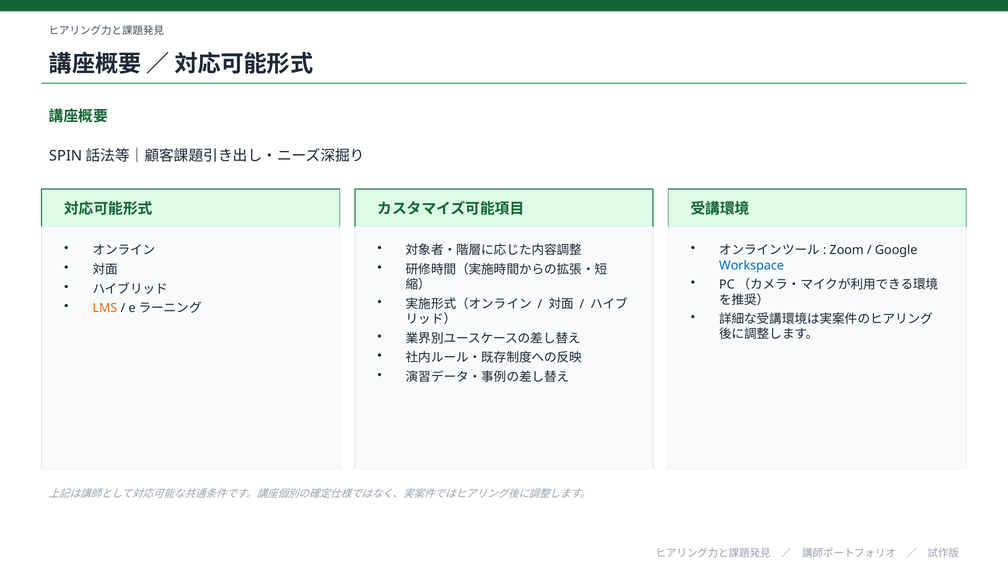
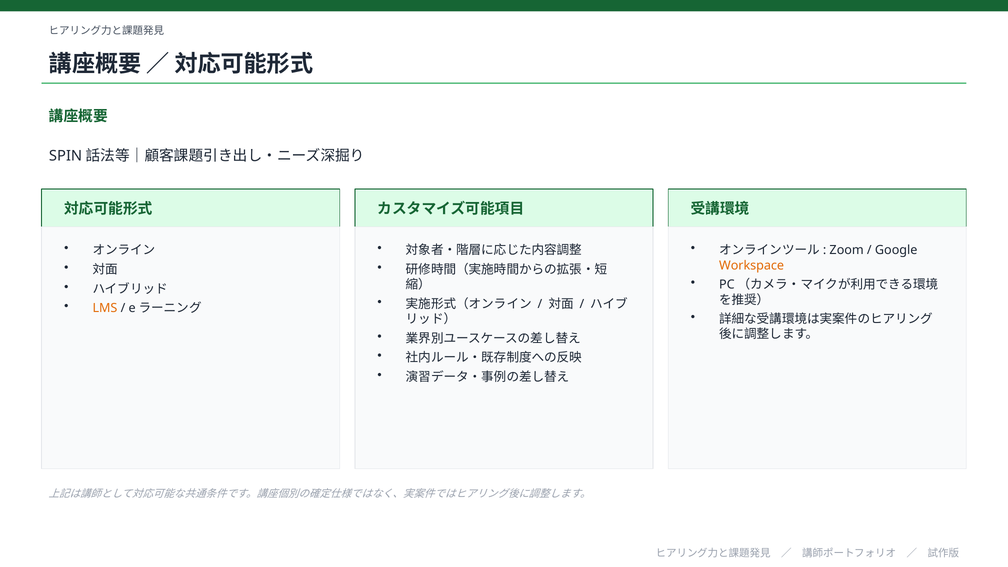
Workspace colour: blue -> orange
